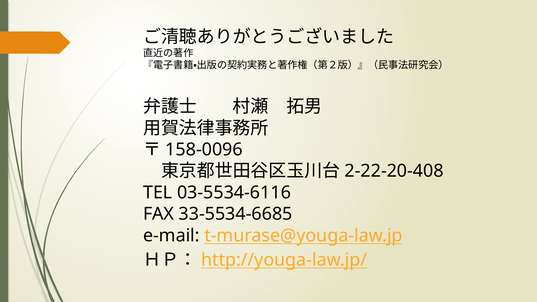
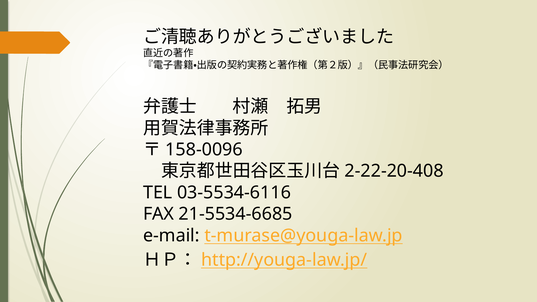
33-5534-6685: 33-5534-6685 -> 21-5534-6685
